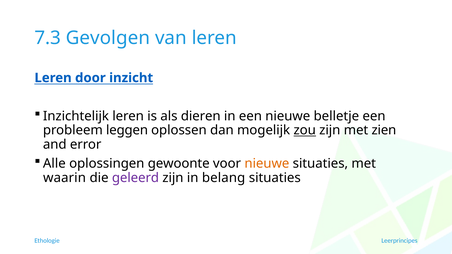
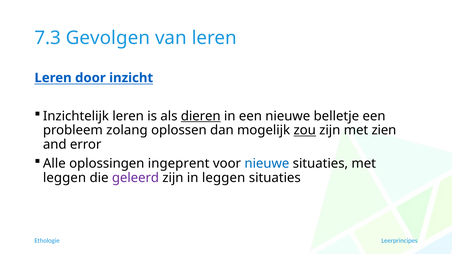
dieren underline: none -> present
leggen: leggen -> zolang
gewoonte: gewoonte -> ingeprent
nieuwe at (267, 164) colour: orange -> blue
waarin at (65, 178): waarin -> leggen
in belang: belang -> leggen
